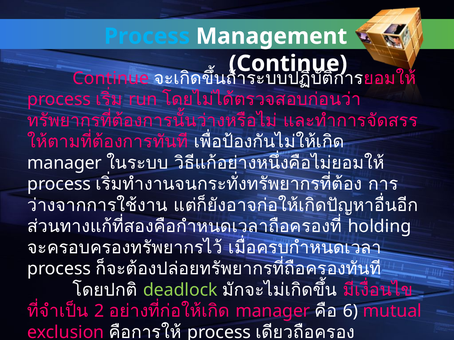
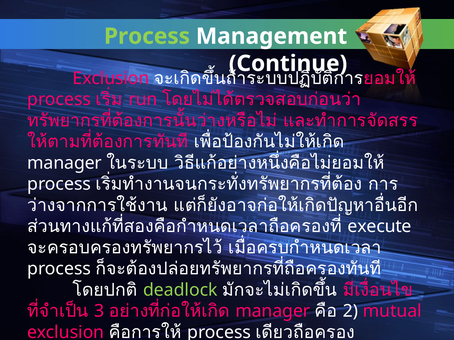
Process at (147, 36) colour: light blue -> light green
Continue at (111, 78): Continue -> Exclusion
holding at (380, 227): holding -> execute
2 at (99, 312): 2 -> 3
6 at (351, 312): 6 -> 2
